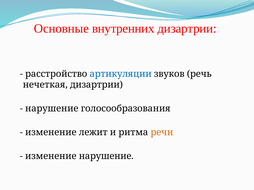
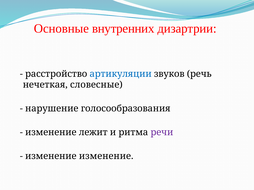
нечеткая дизартрии: дизартрии -> словесные
речи colour: orange -> purple
изменение нарушение: нарушение -> изменение
